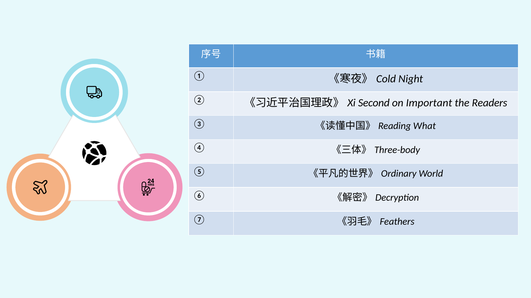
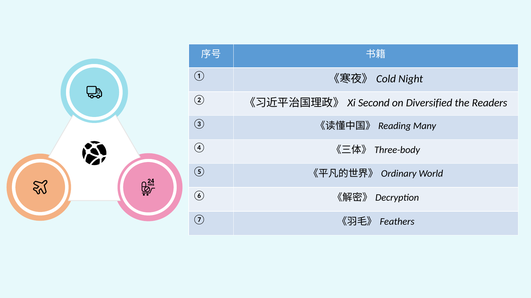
Important: Important -> Diversified
What: What -> Many
